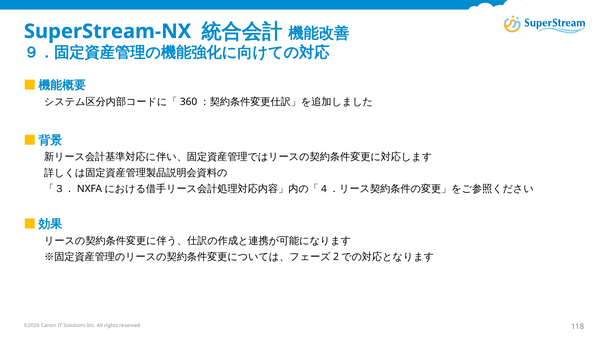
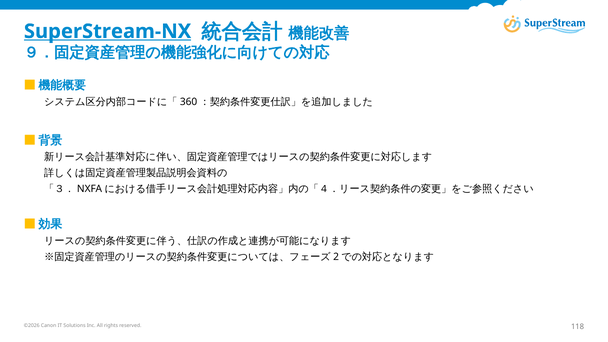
SuperStream-NX underline: none -> present
